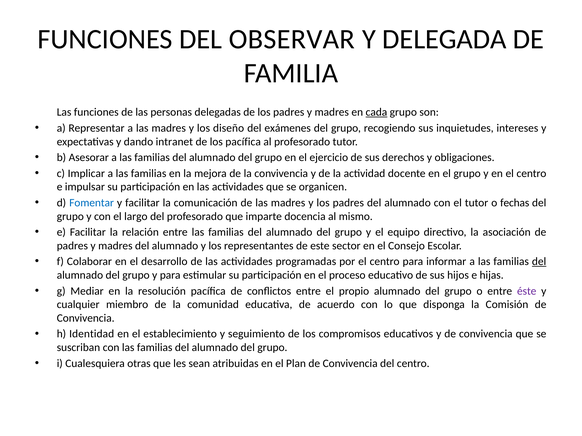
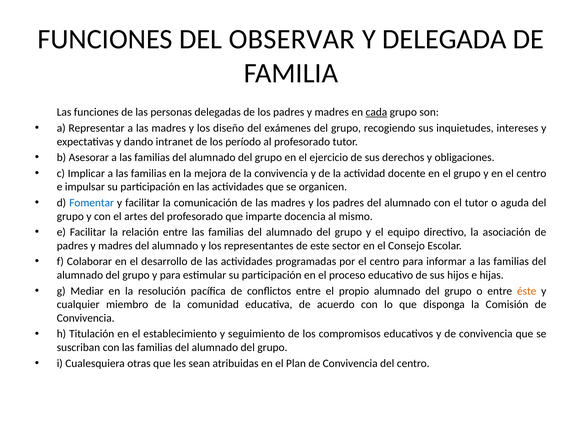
los pacífica: pacífica -> período
fechas: fechas -> aguda
largo: largo -> artes
del at (539, 262) underline: present -> none
éste colour: purple -> orange
Identidad: Identidad -> Titulación
